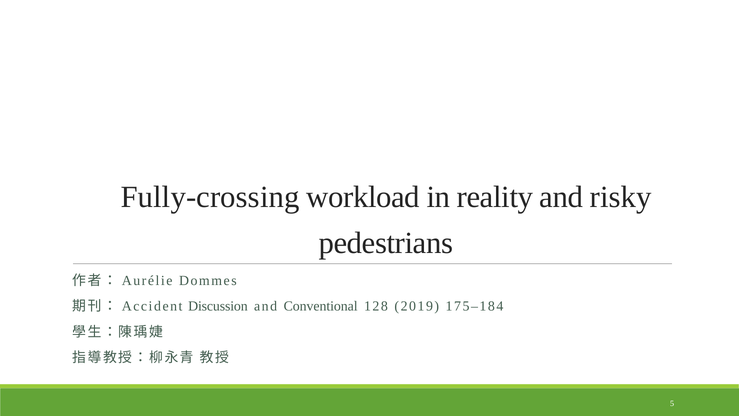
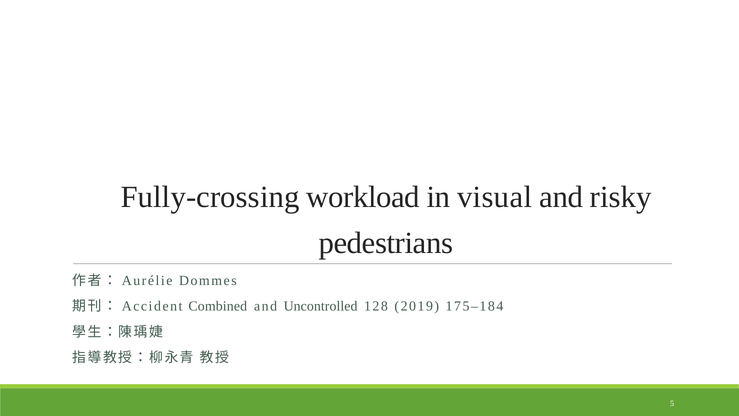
reality: reality -> visual
Discussion: Discussion -> Combined
Conventional: Conventional -> Uncontrolled
